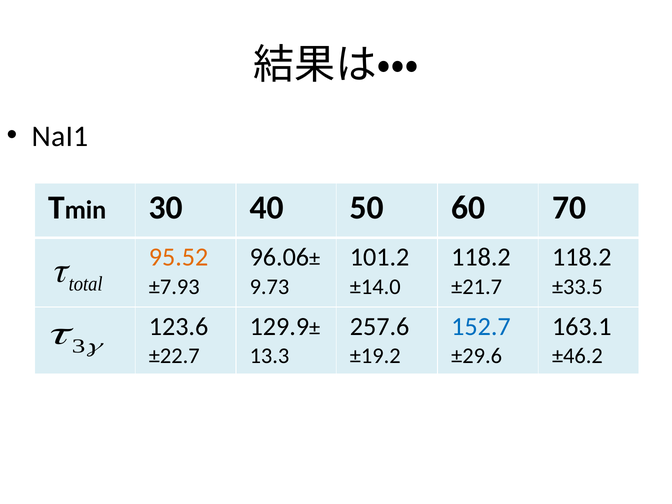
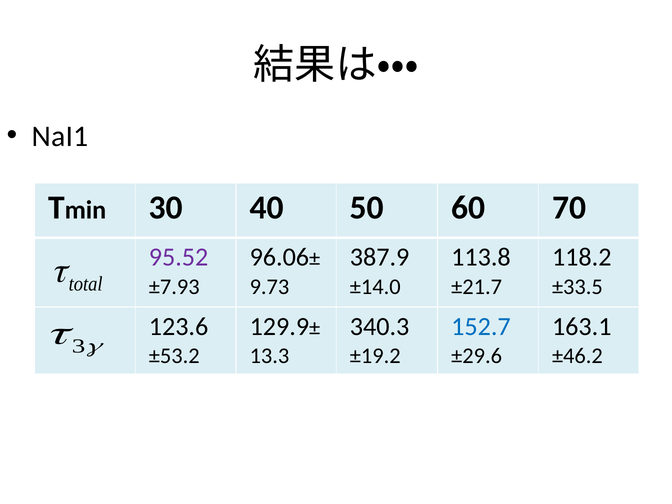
95.52 colour: orange -> purple
101.2: 101.2 -> 387.9
118.2 at (481, 257): 118.2 -> 113.8
257.6: 257.6 -> 340.3
±22.7: ±22.7 -> ±53.2
